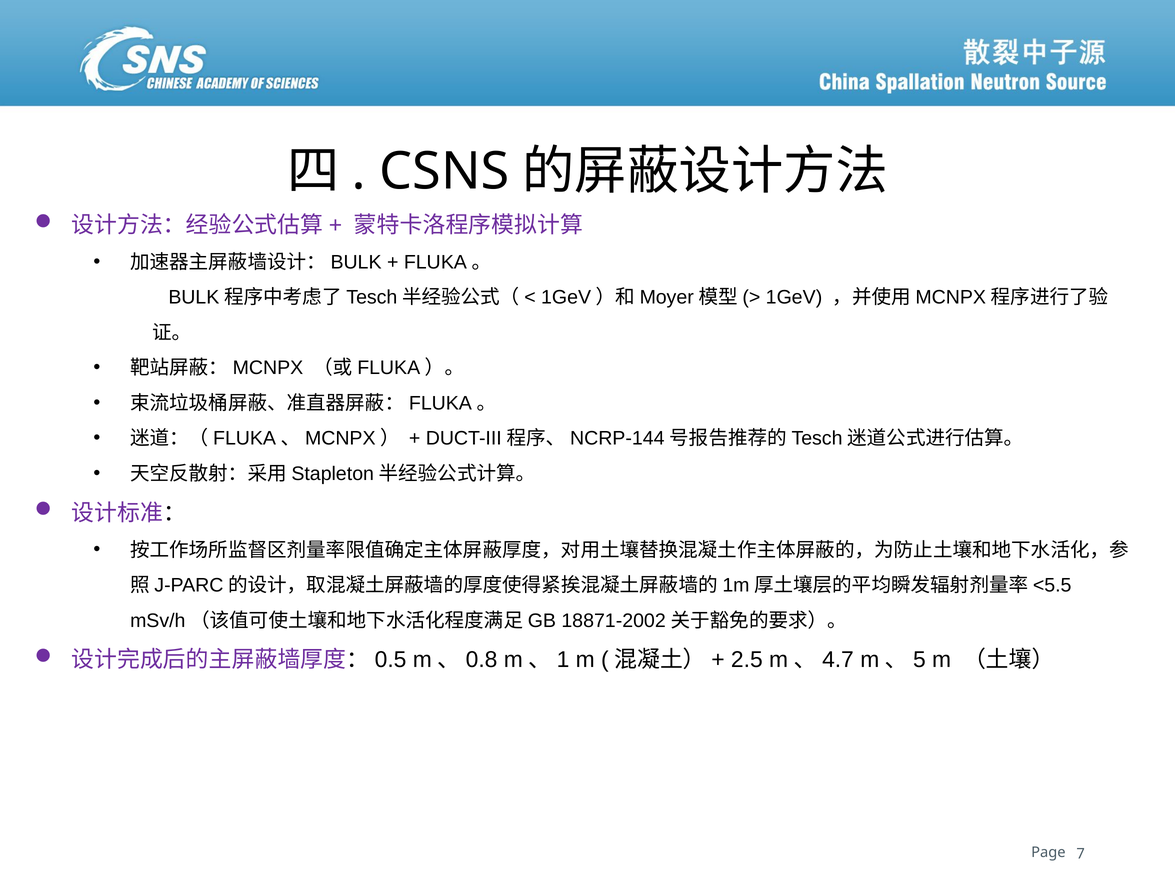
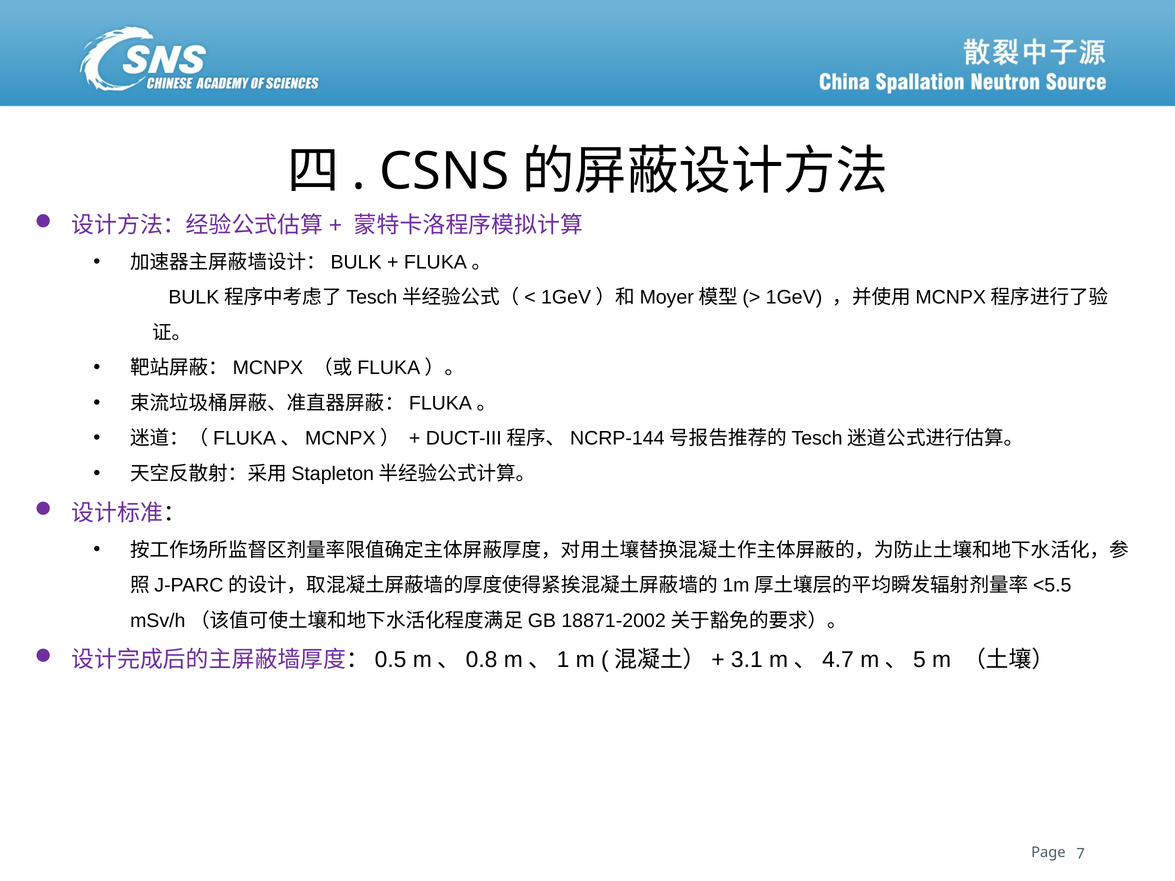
2.5: 2.5 -> 3.1
